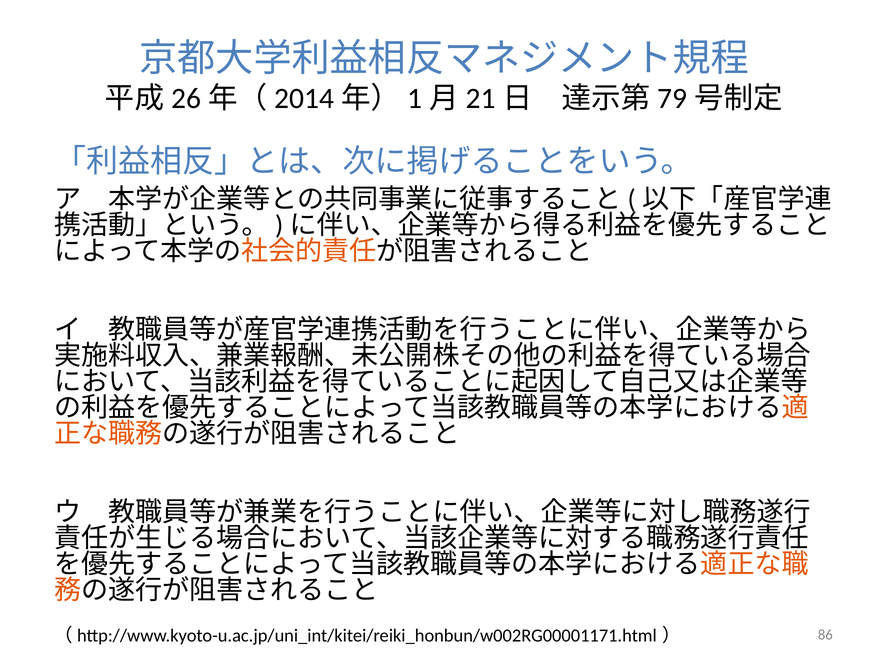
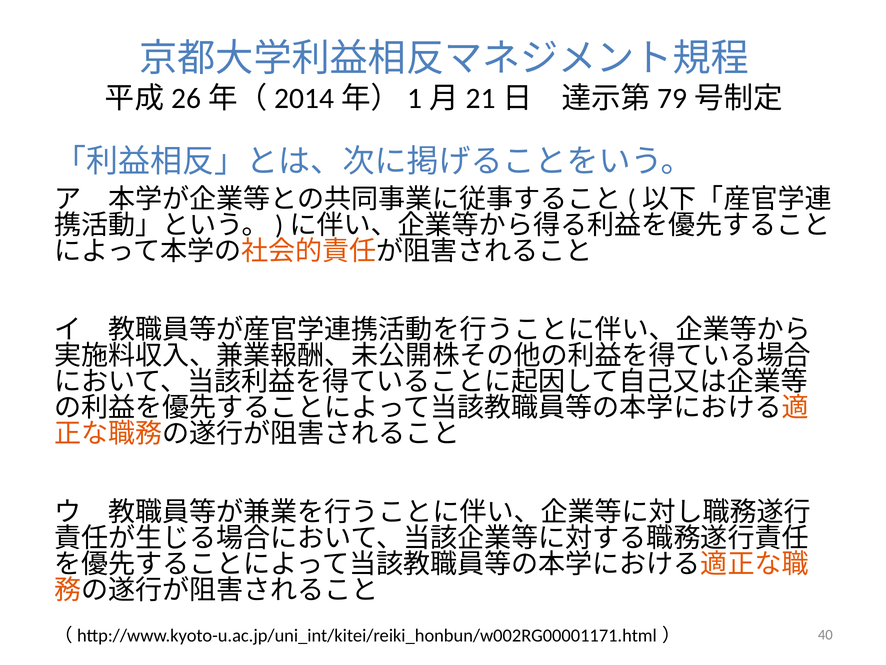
86: 86 -> 40
